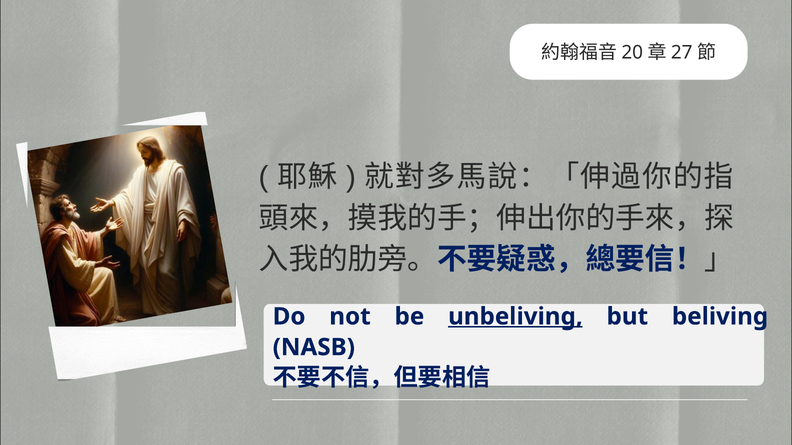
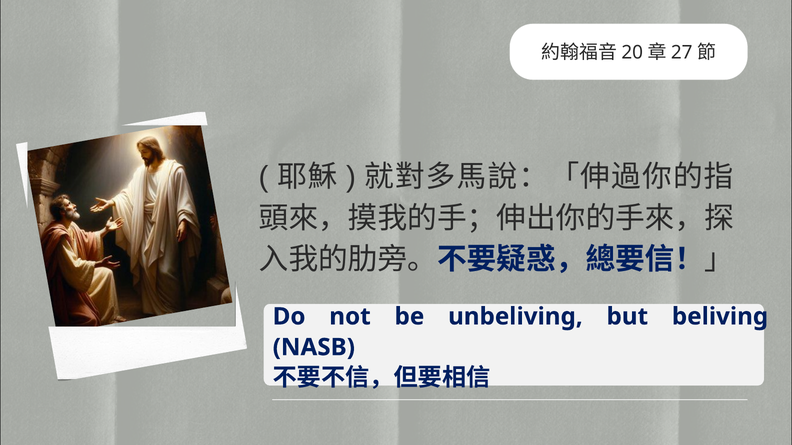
unbeliving underline: present -> none
